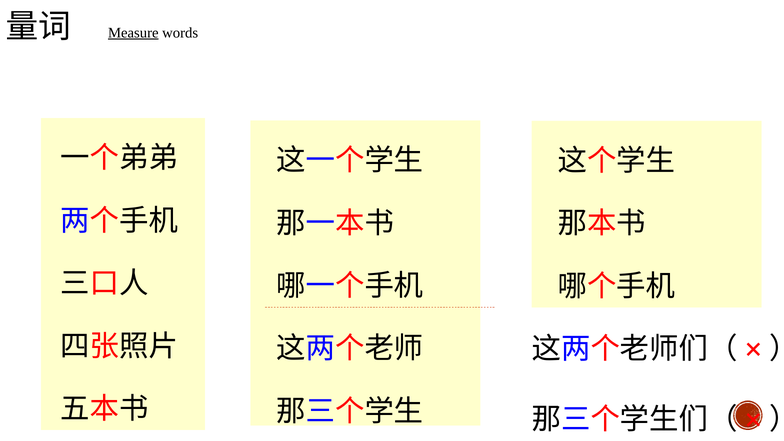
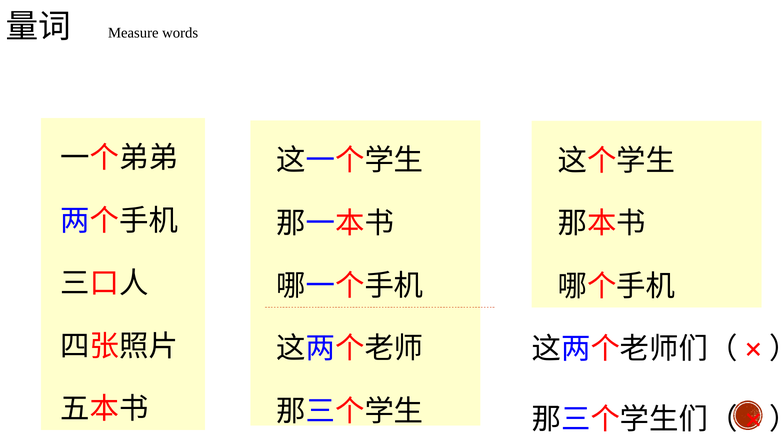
Measure underline: present -> none
